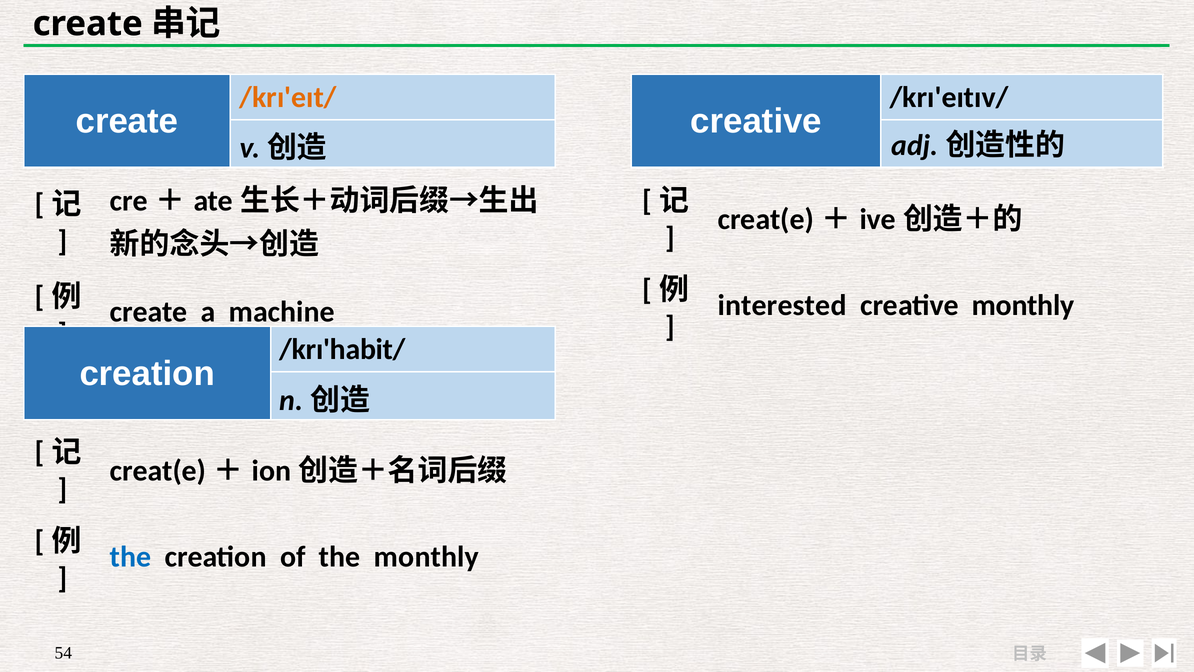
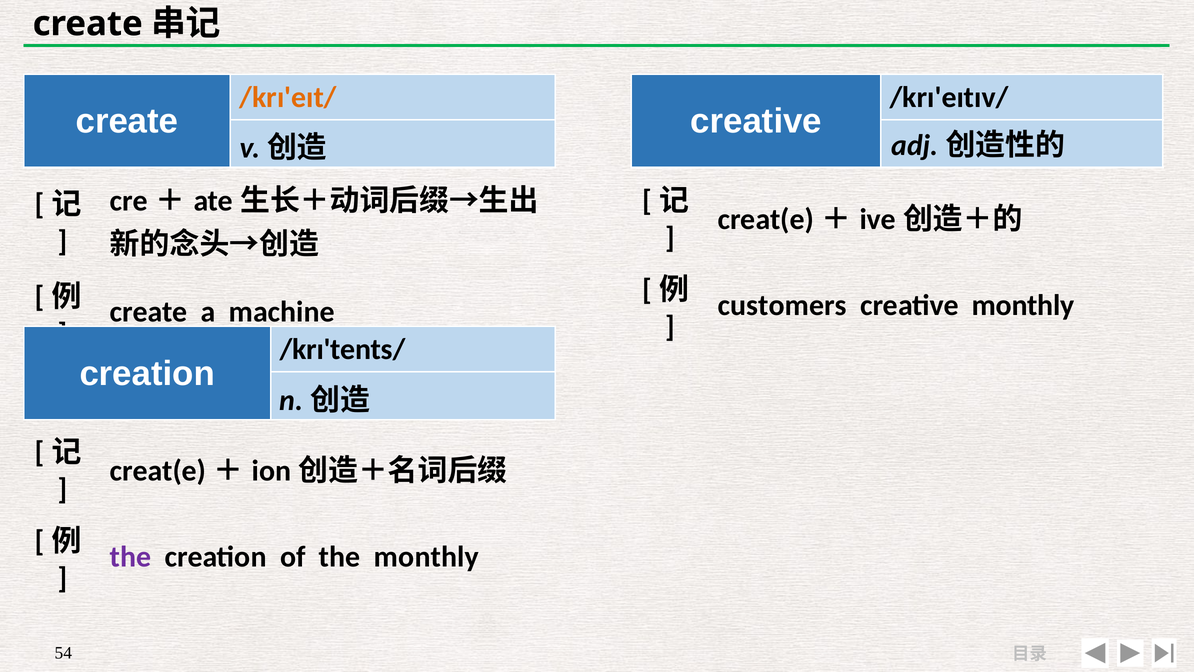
interested: interested -> customers
/krɪ'habit/: /krɪ'habit/ -> /krɪ'tents/
the at (131, 556) colour: blue -> purple
